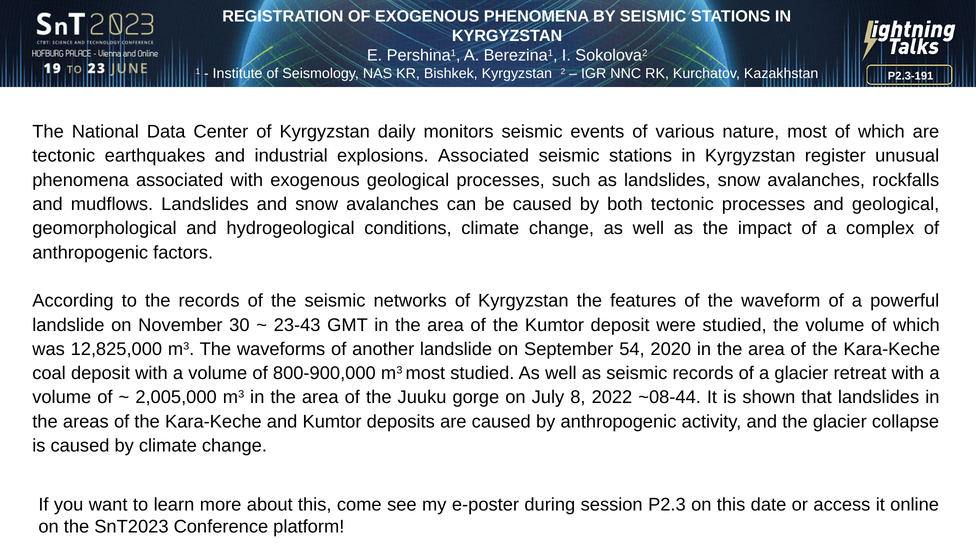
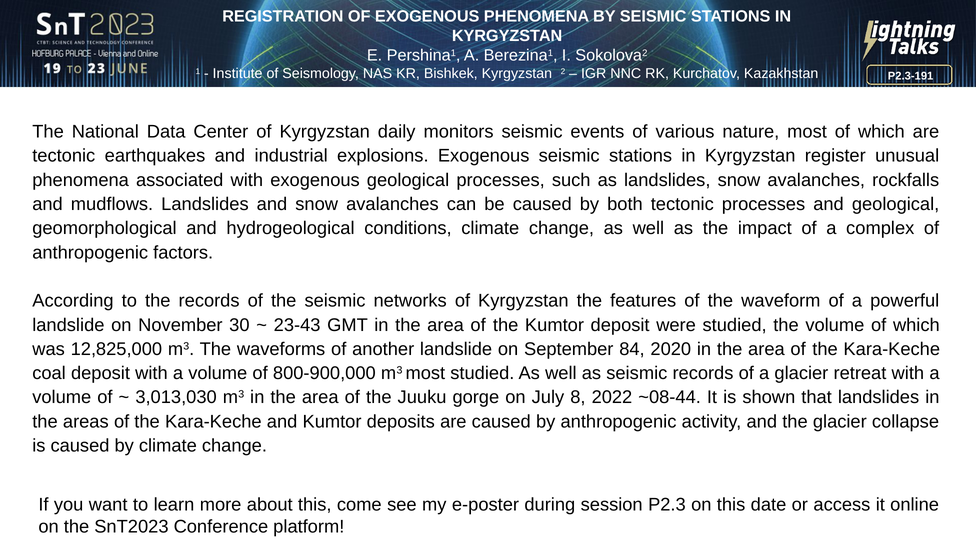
explosions Associated: Associated -> Exogenous
54: 54 -> 84
2,005,000: 2,005,000 -> 3,013,030
